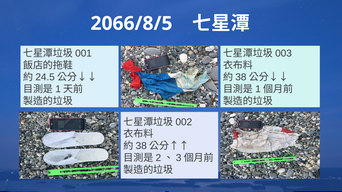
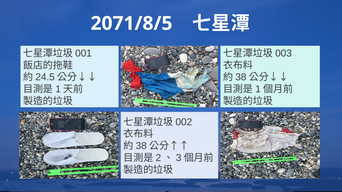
2066/8/5: 2066/8/5 -> 2071/8/5
